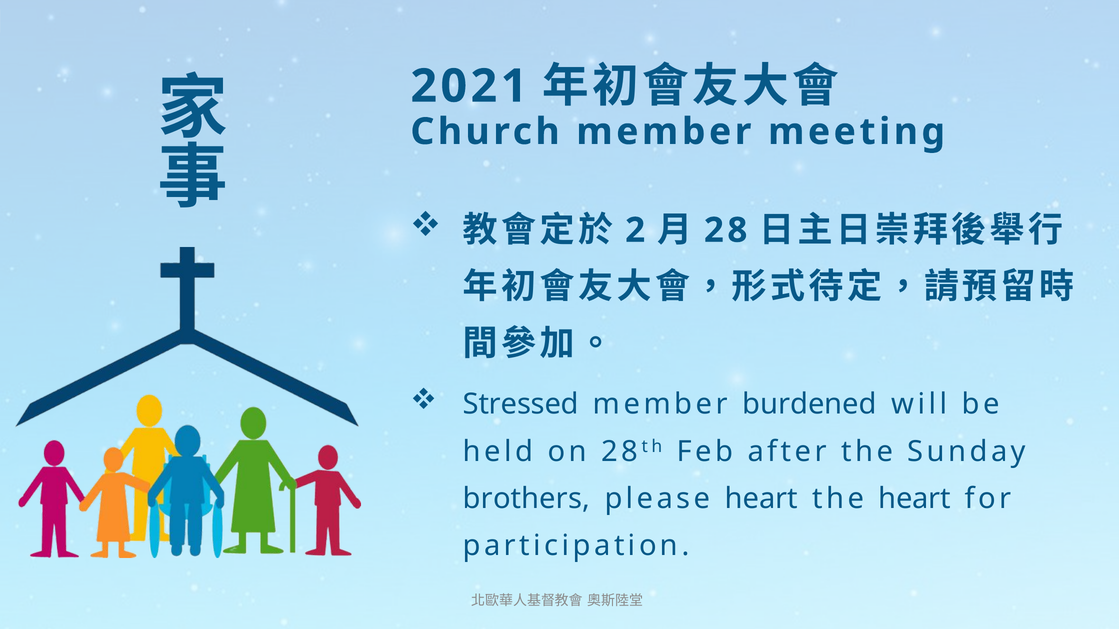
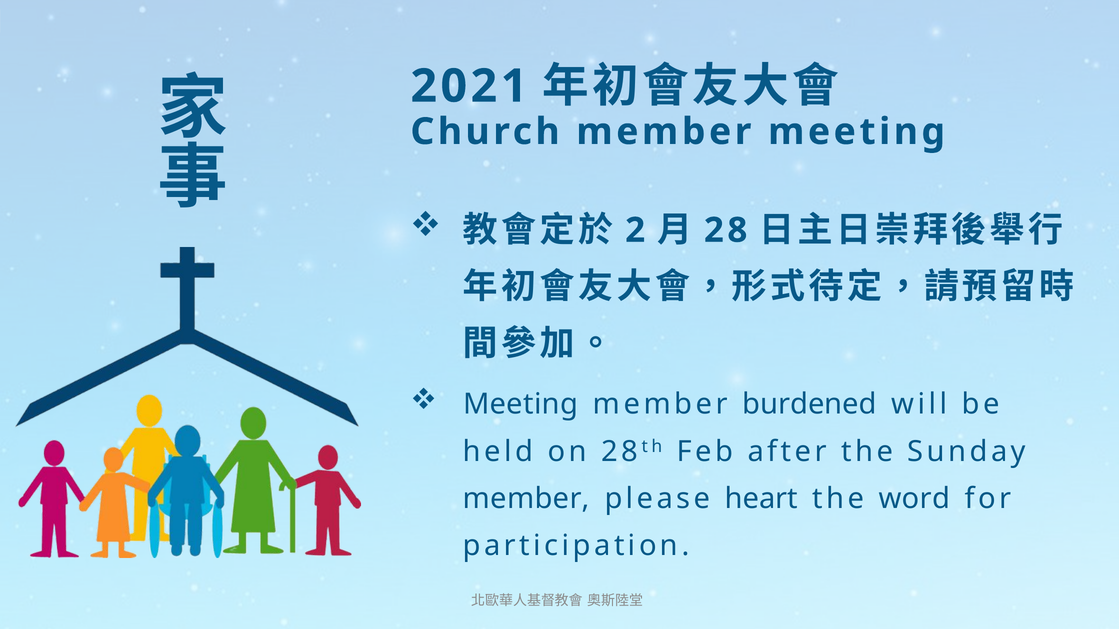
Stressed at (521, 405): Stressed -> Meeting
brothers at (526, 499): brothers -> member
the heart: heart -> word
